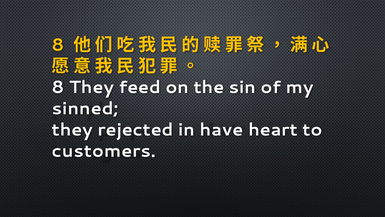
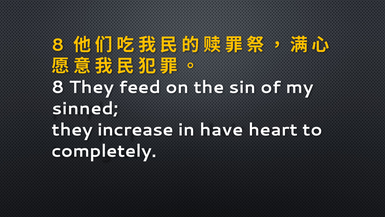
rejected: rejected -> increase
customers: customers -> completely
